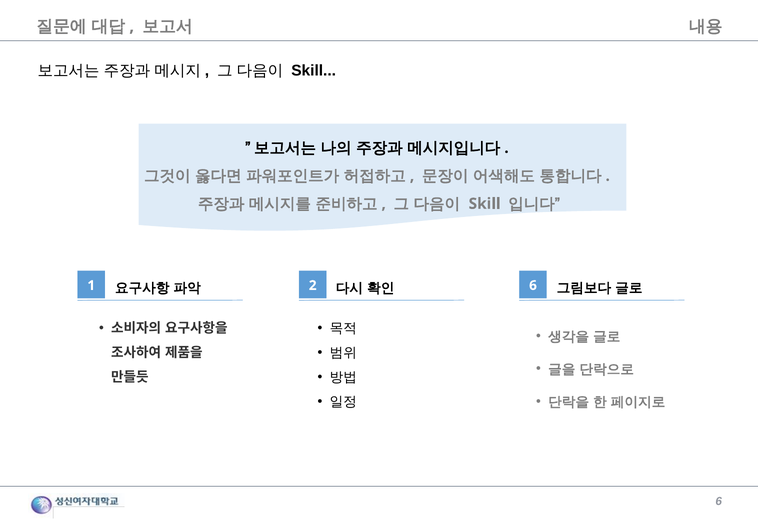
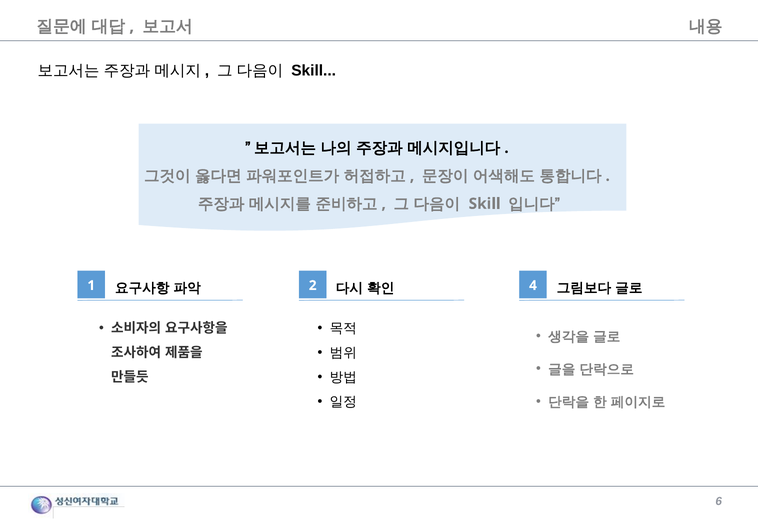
2 6: 6 -> 4
